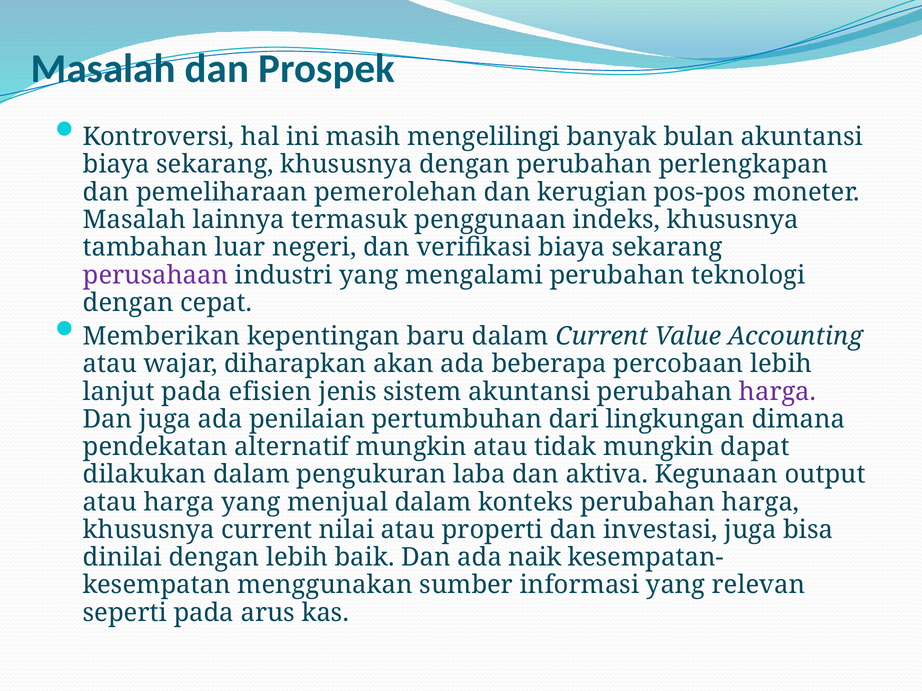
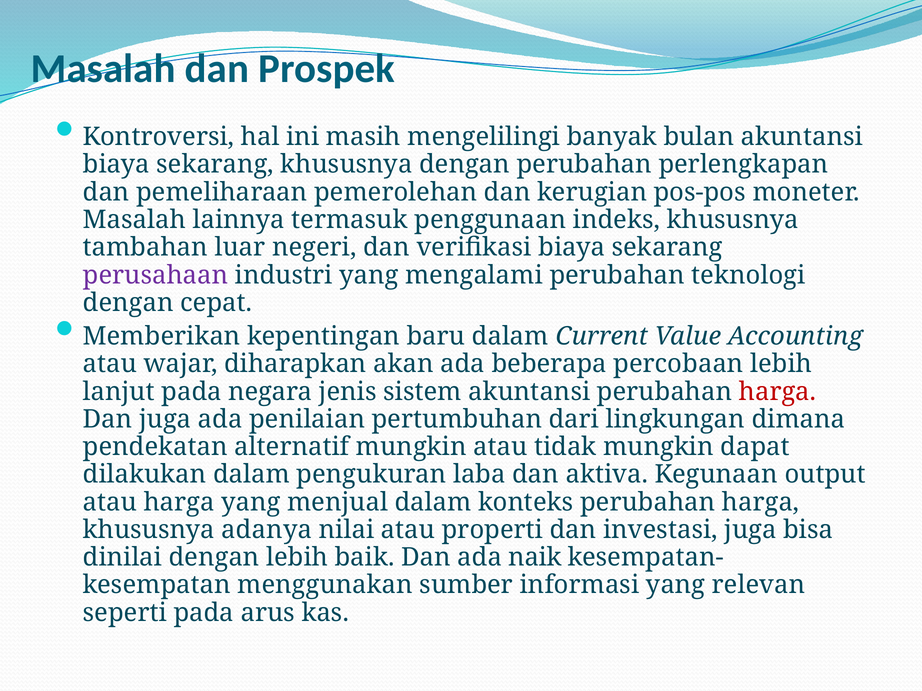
efisien: efisien -> negara
harga at (778, 392) colour: purple -> red
khususnya current: current -> adanya
